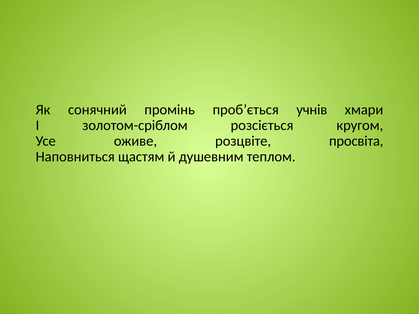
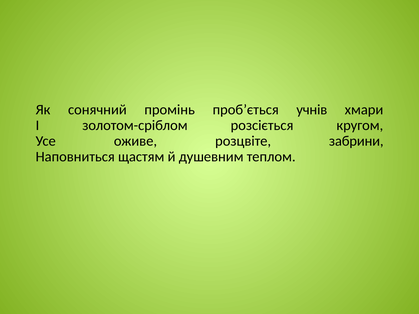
просвіта: просвіта -> забрини
